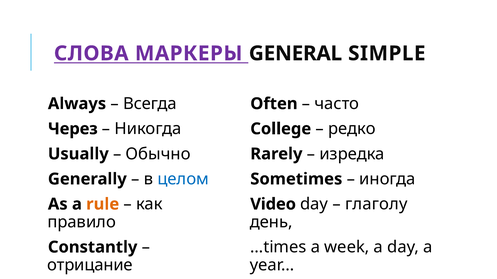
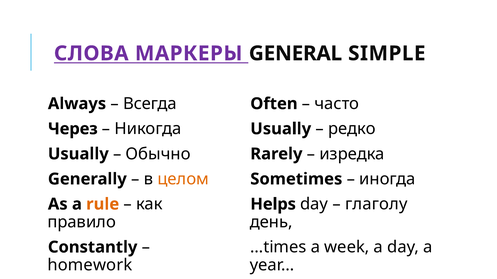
College at (281, 129): College -> Usually
целом colour: blue -> orange
Video: Video -> Helps
отрицание: отрицание -> homework
